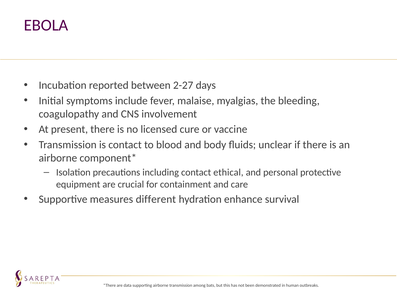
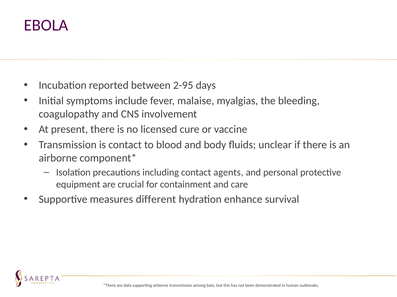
2-27: 2-27 -> 2-95
ethical: ethical -> agents
